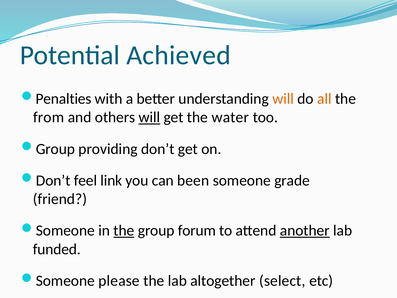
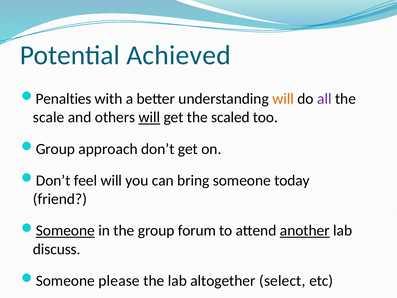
all colour: orange -> purple
from: from -> scale
water: water -> scaled
providing: providing -> approach
feel link: link -> will
been: been -> bring
grade: grade -> today
Someone at (65, 230) underline: none -> present
the at (124, 230) underline: present -> none
funded: funded -> discuss
